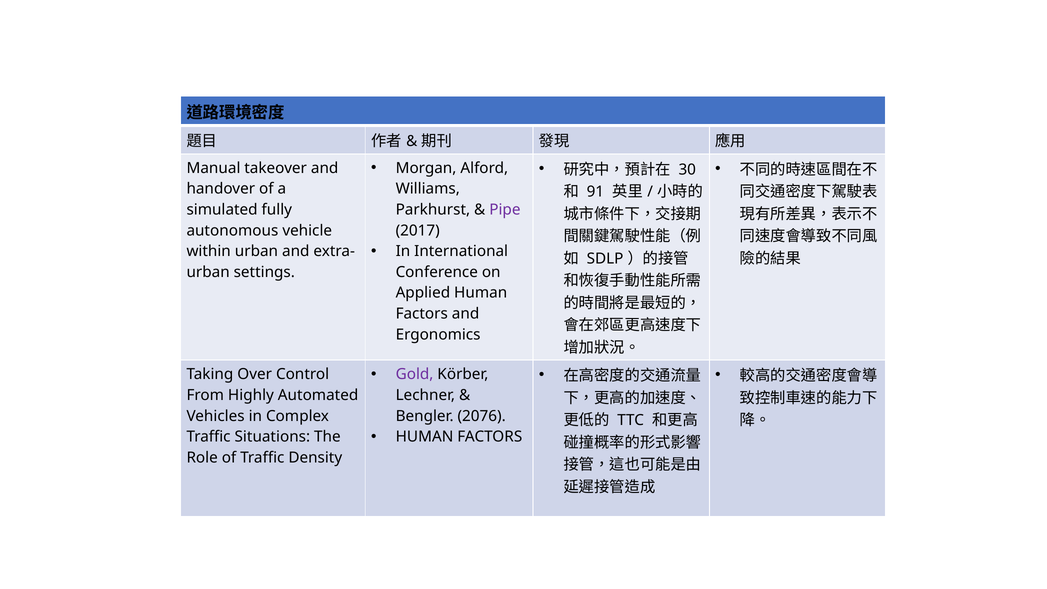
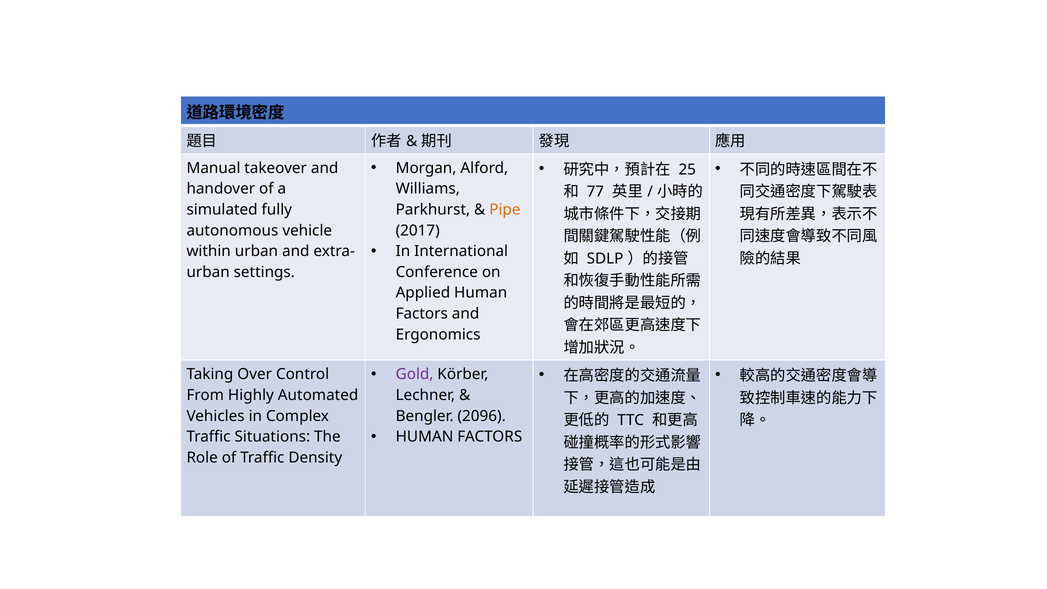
30: 30 -> 25
91: 91 -> 77
Pipe colour: purple -> orange
2076: 2076 -> 2096
